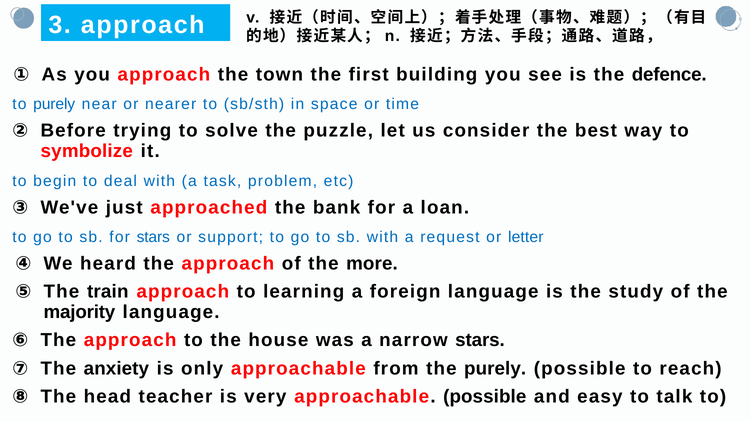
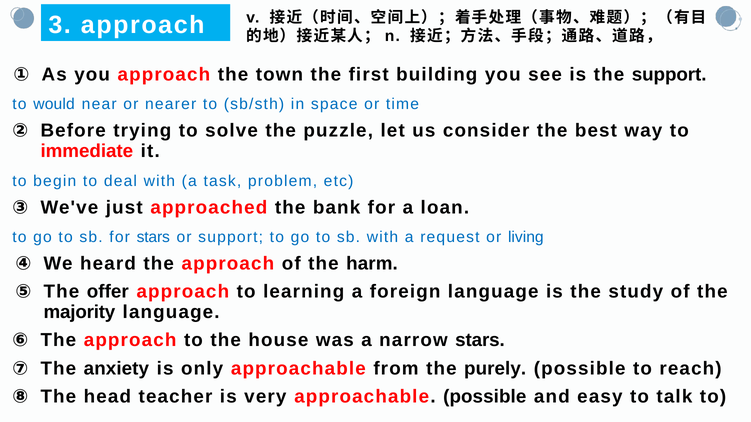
the defence: defence -> support
to purely: purely -> would
symbolize: symbolize -> immediate
letter: letter -> living
more: more -> harm
train: train -> offer
